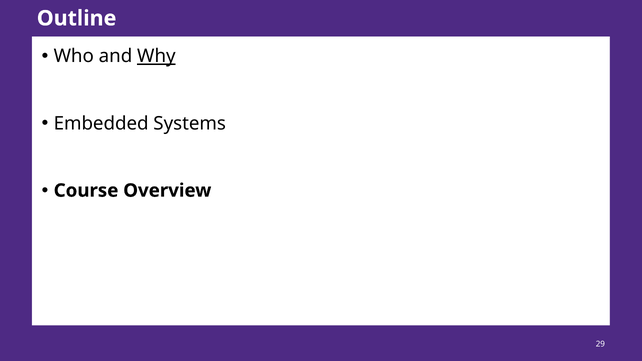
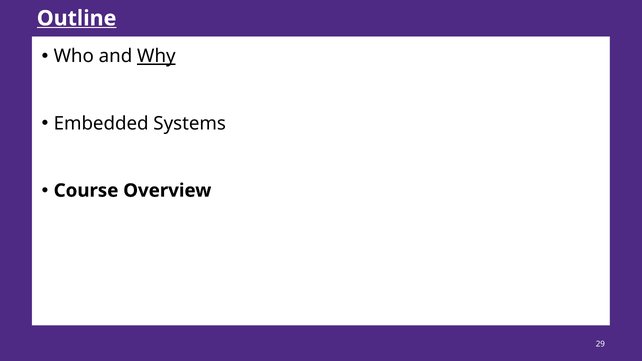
Outline underline: none -> present
